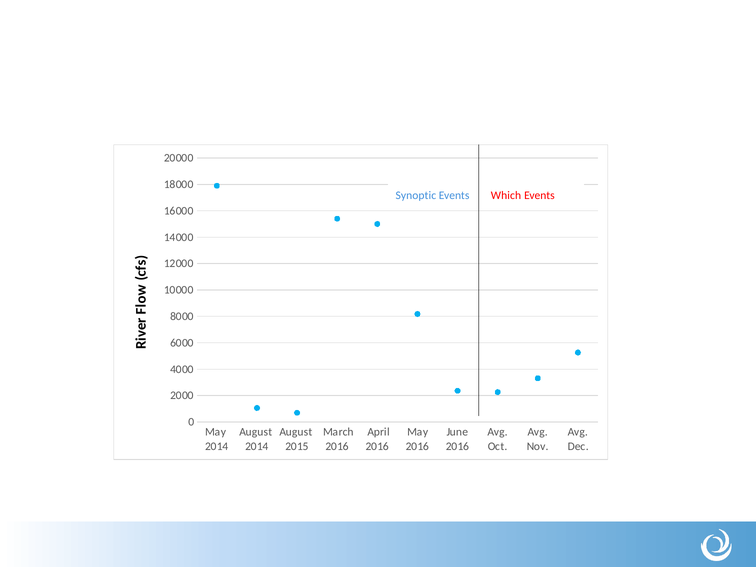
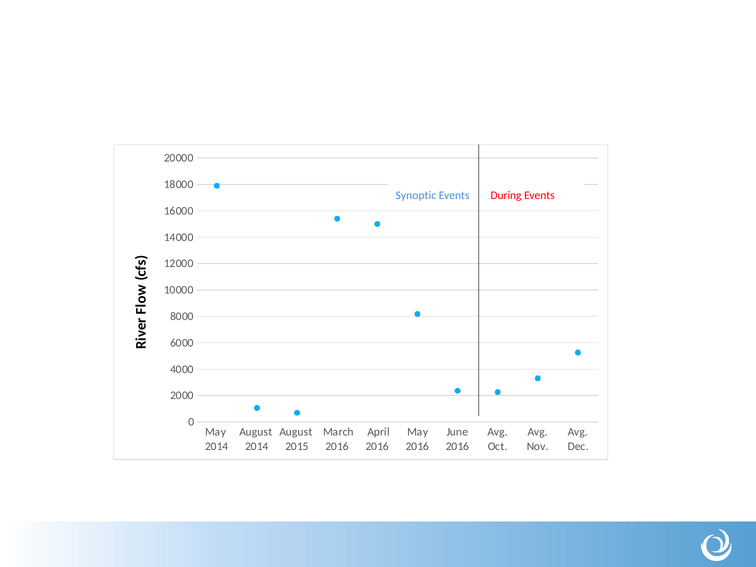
Which: Which -> During
